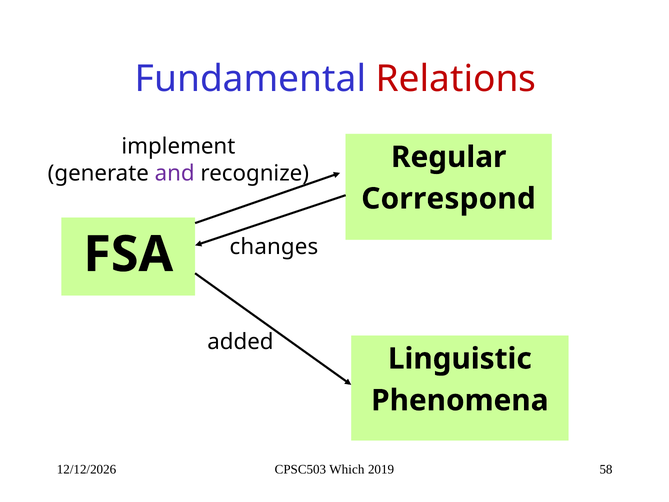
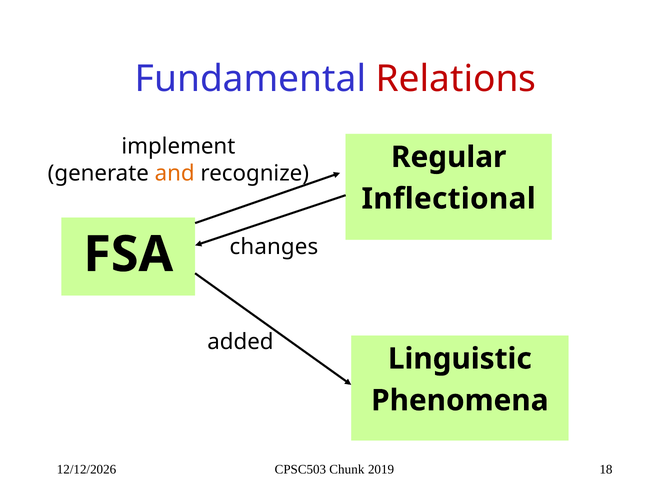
and colour: purple -> orange
Correspond: Correspond -> Inflectional
Which: Which -> Chunk
58: 58 -> 18
